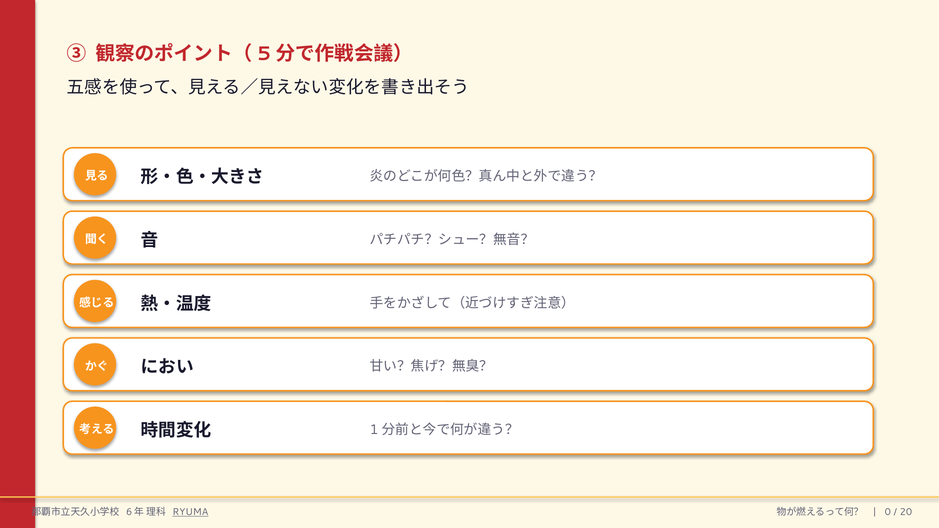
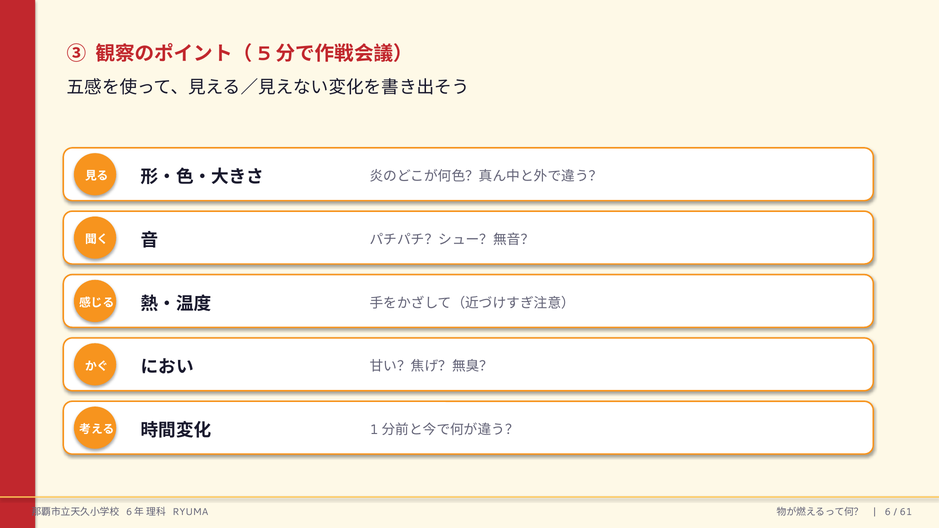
RYUMA underline: present -> none
0: 0 -> 6
20: 20 -> 61
